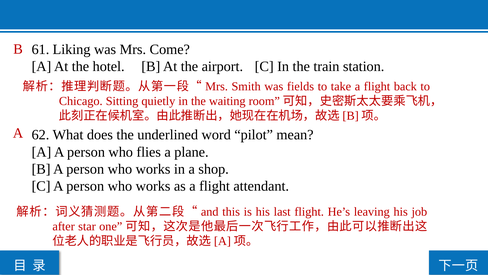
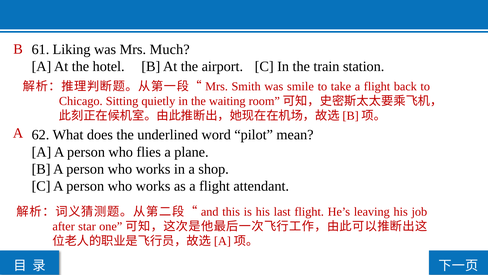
Come: Come -> Much
fields: fields -> smile
